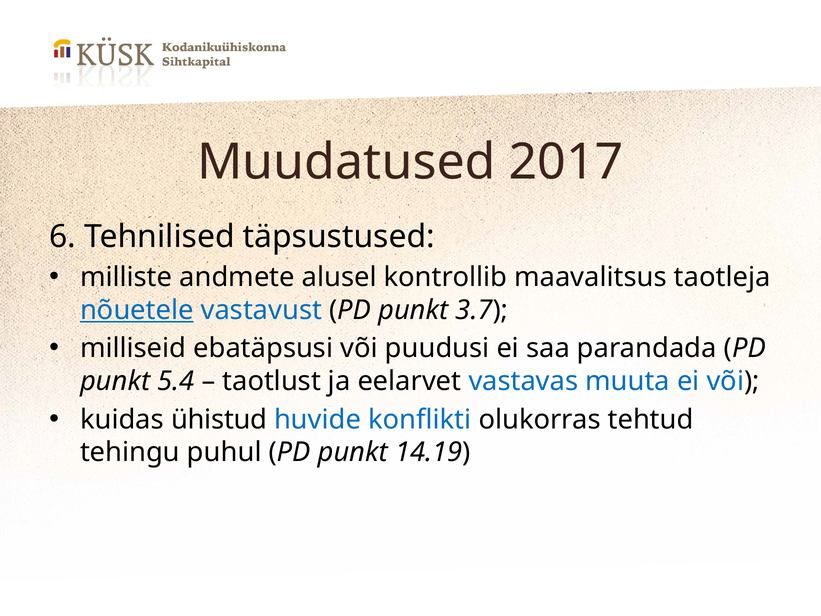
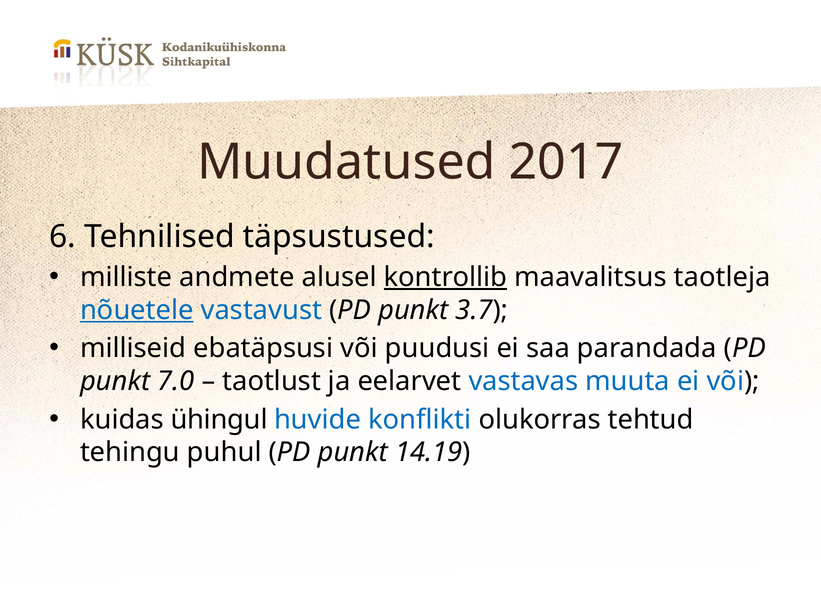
kontrollib underline: none -> present
5.4: 5.4 -> 7.0
ühistud: ühistud -> ühingul
